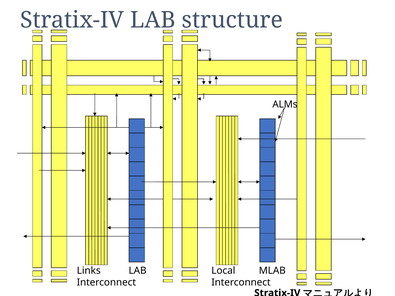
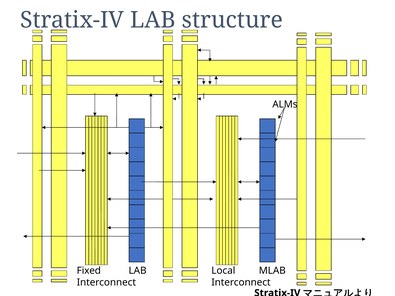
Links: Links -> Fixed
